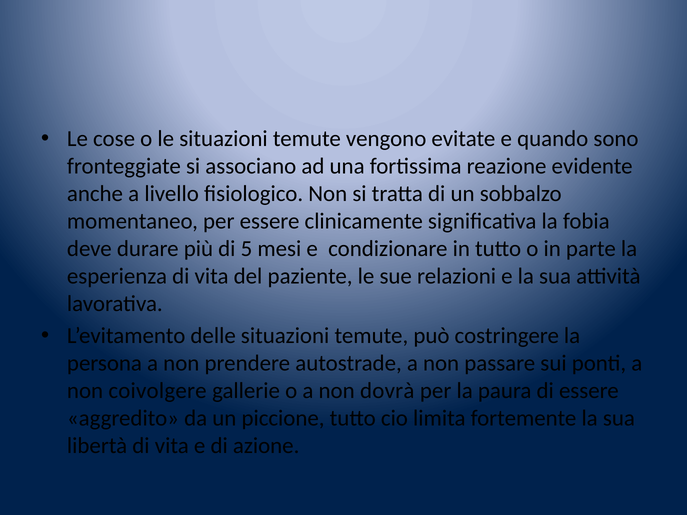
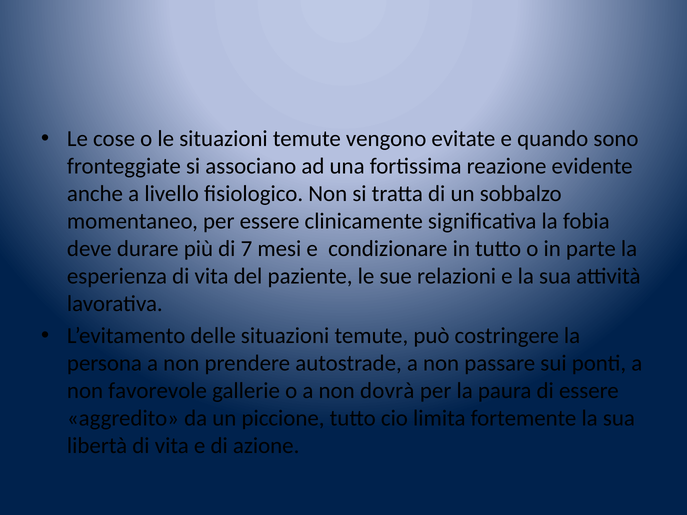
5: 5 -> 7
coivolgere: coivolgere -> favorevole
